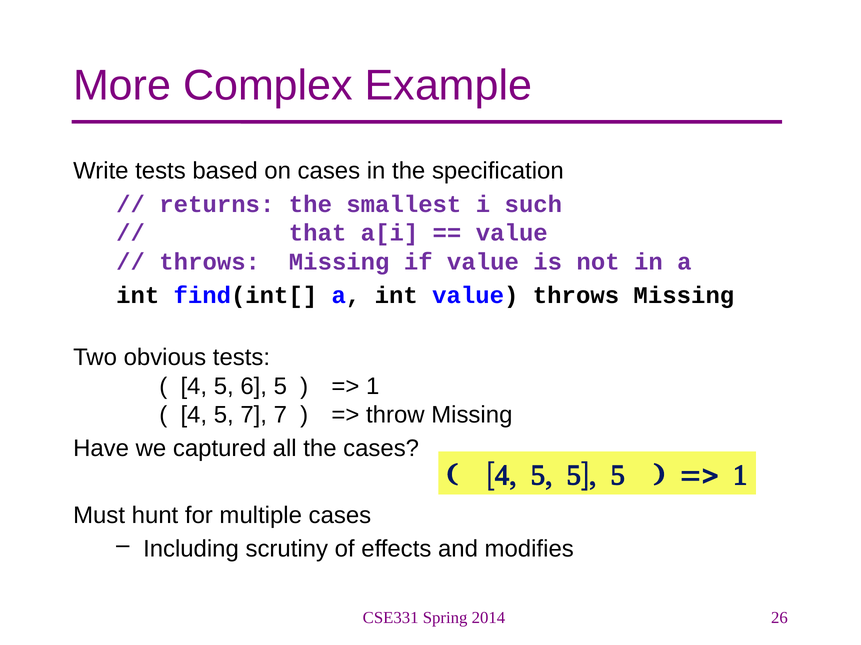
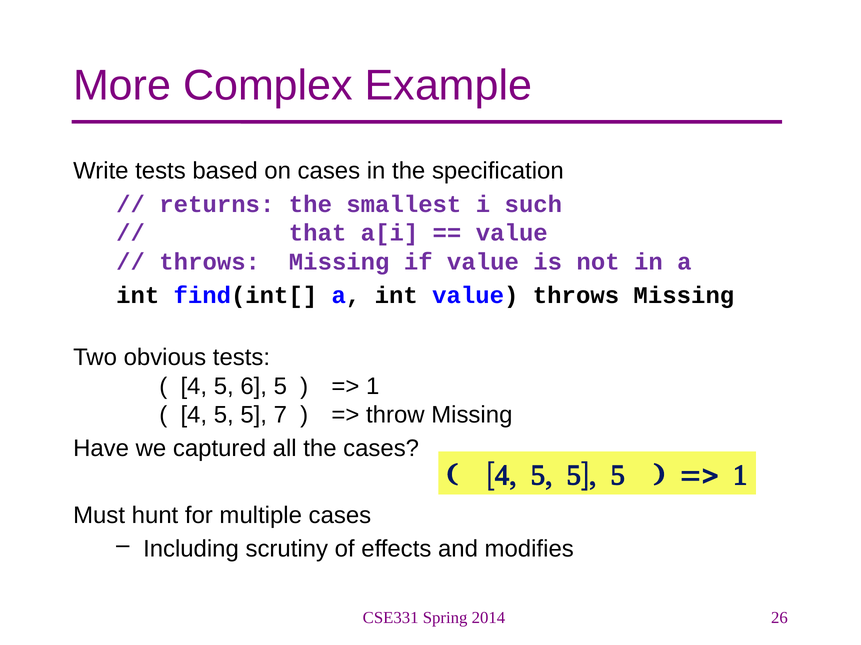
7 at (254, 415): 7 -> 5
